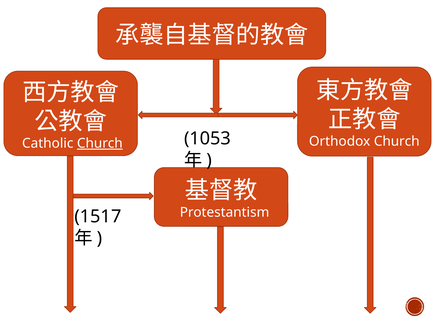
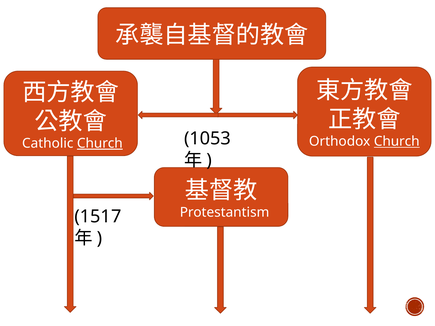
Church at (397, 142) underline: none -> present
